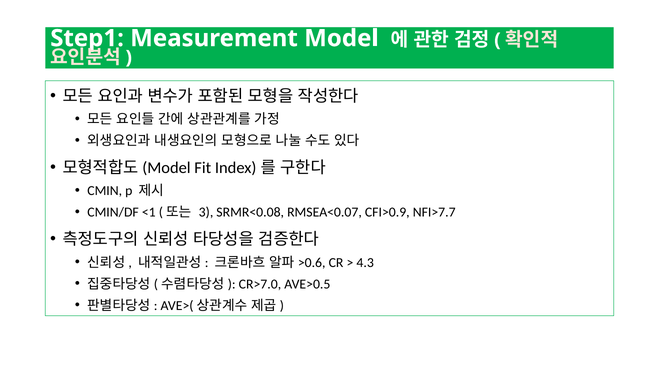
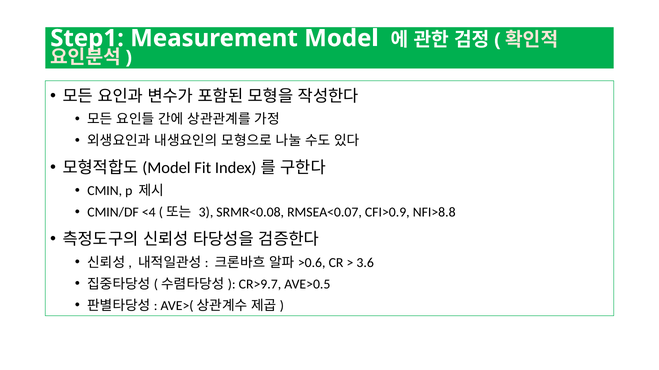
<1: <1 -> <4
NFI>7.7: NFI>7.7 -> NFI>8.8
4.3: 4.3 -> 3.6
CR>7.0: CR>7.0 -> CR>9.7
